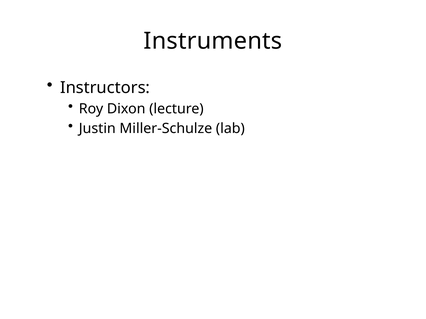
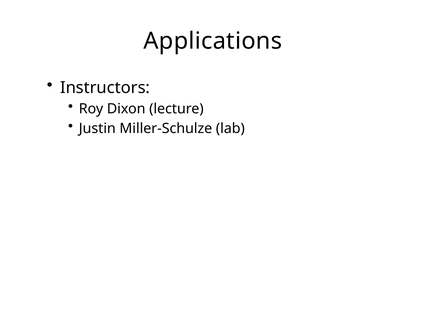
Instruments: Instruments -> Applications
